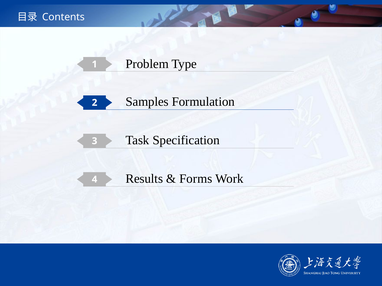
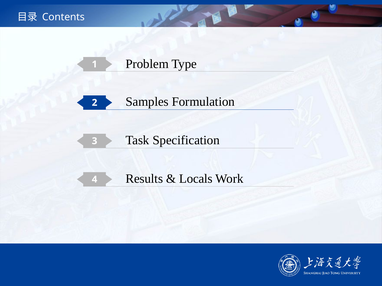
Forms: Forms -> Locals
